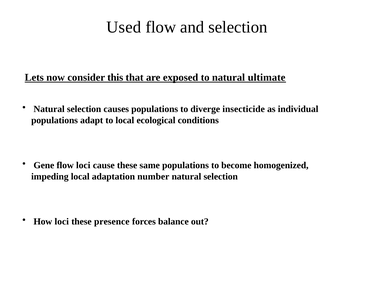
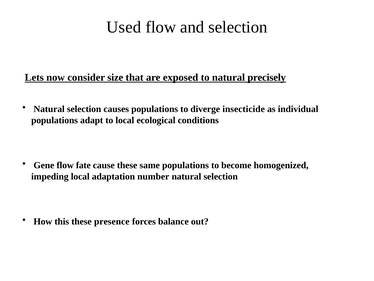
this: this -> size
ultimate: ultimate -> precisely
flow loci: loci -> fate
How loci: loci -> this
